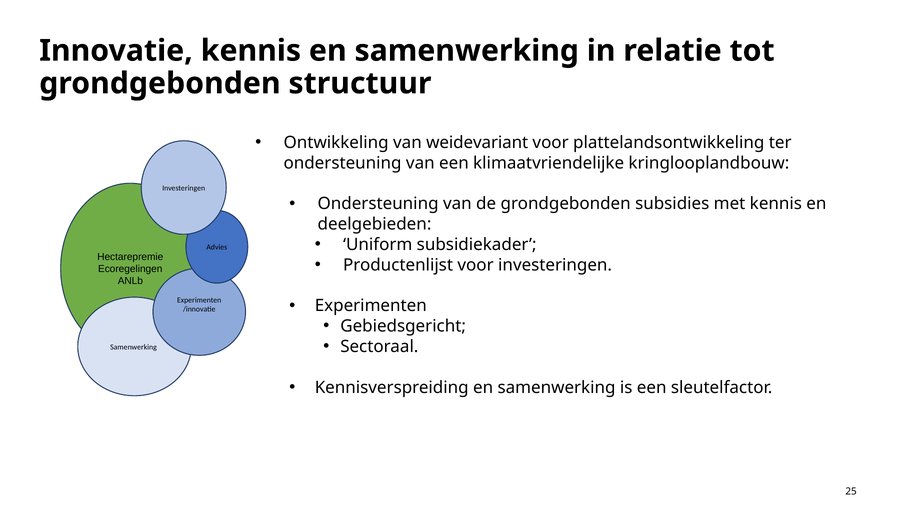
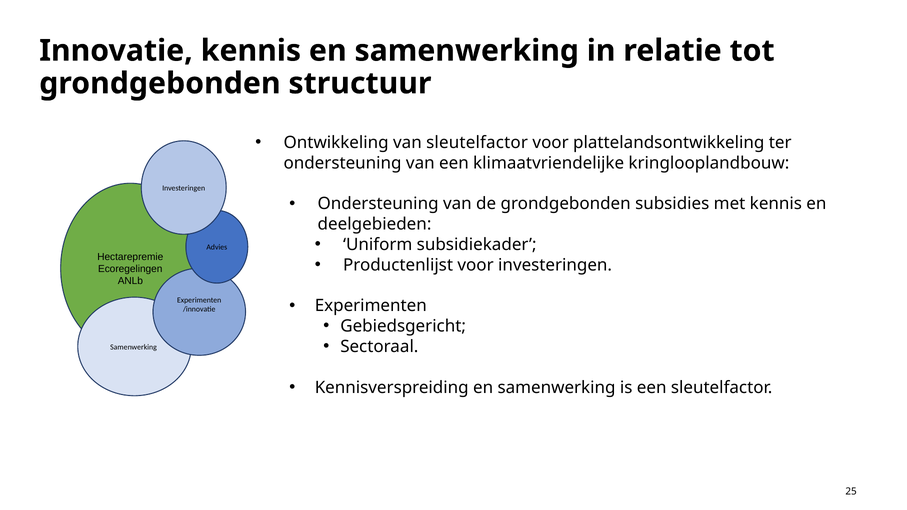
van weidevariant: weidevariant -> sleutelfactor
